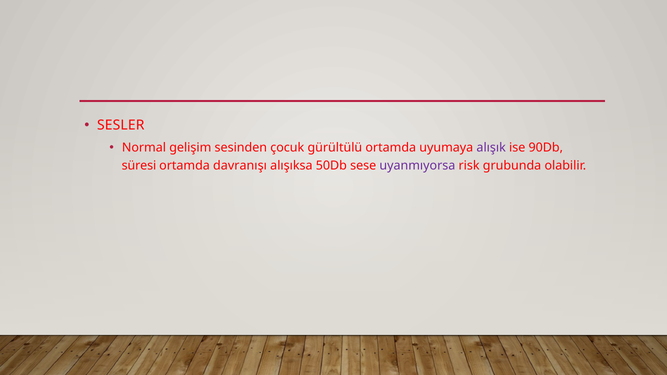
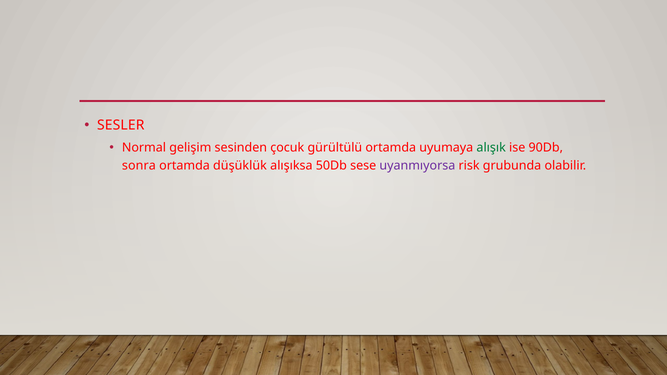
alışık colour: purple -> green
süresi: süresi -> sonra
davranışı: davranışı -> düşüklük
